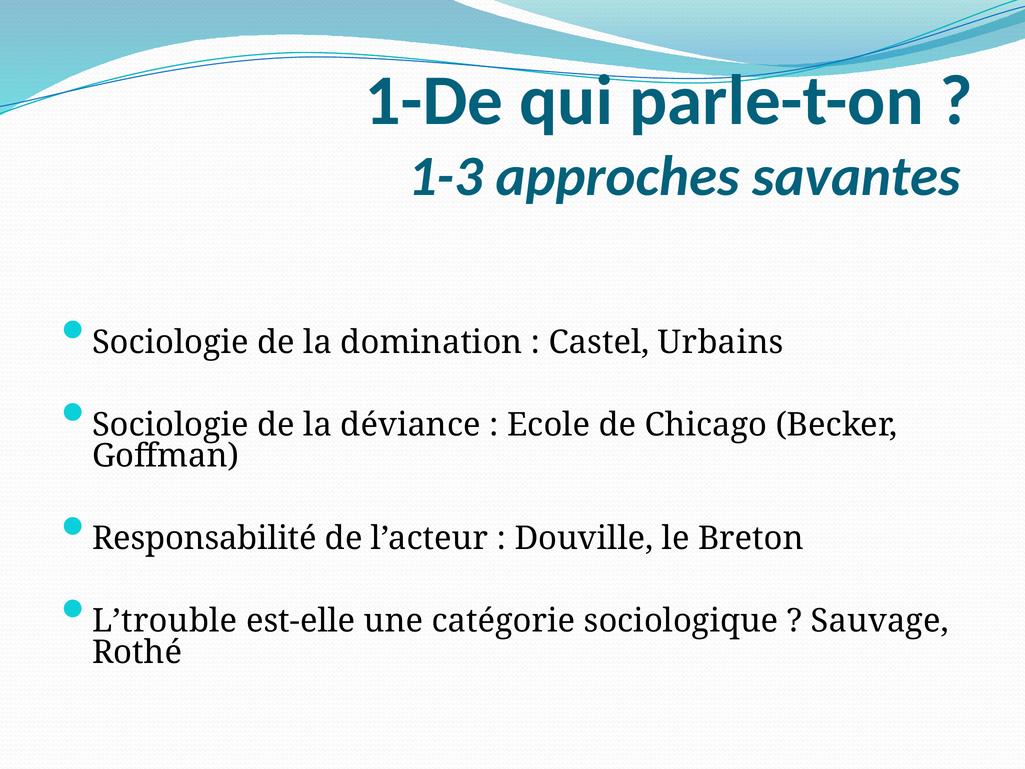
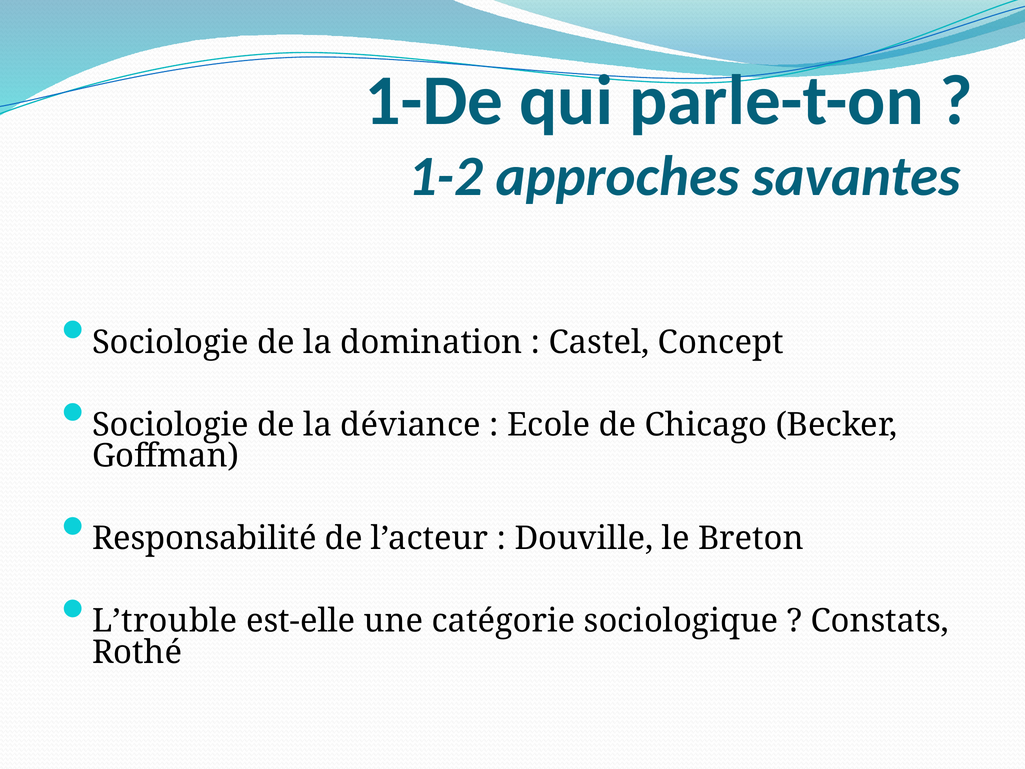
1-3: 1-3 -> 1-2
Urbains: Urbains -> Concept
Sauvage: Sauvage -> Constats
